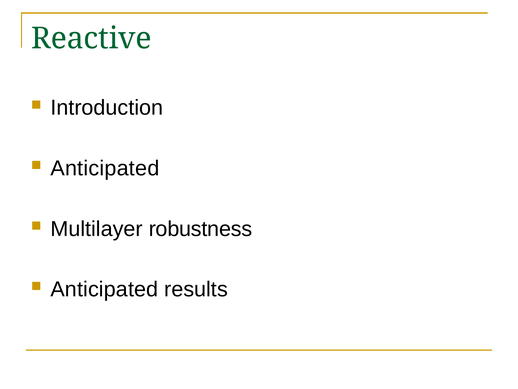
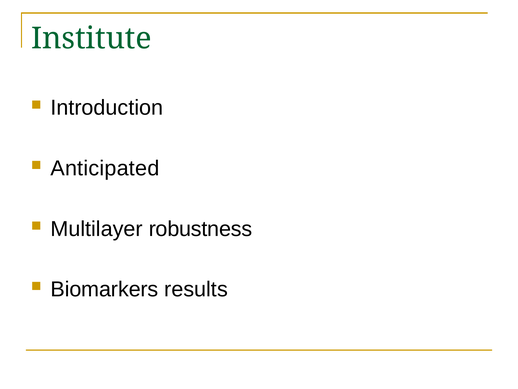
Reactive: Reactive -> Institute
Anticipated at (104, 289): Anticipated -> Biomarkers
